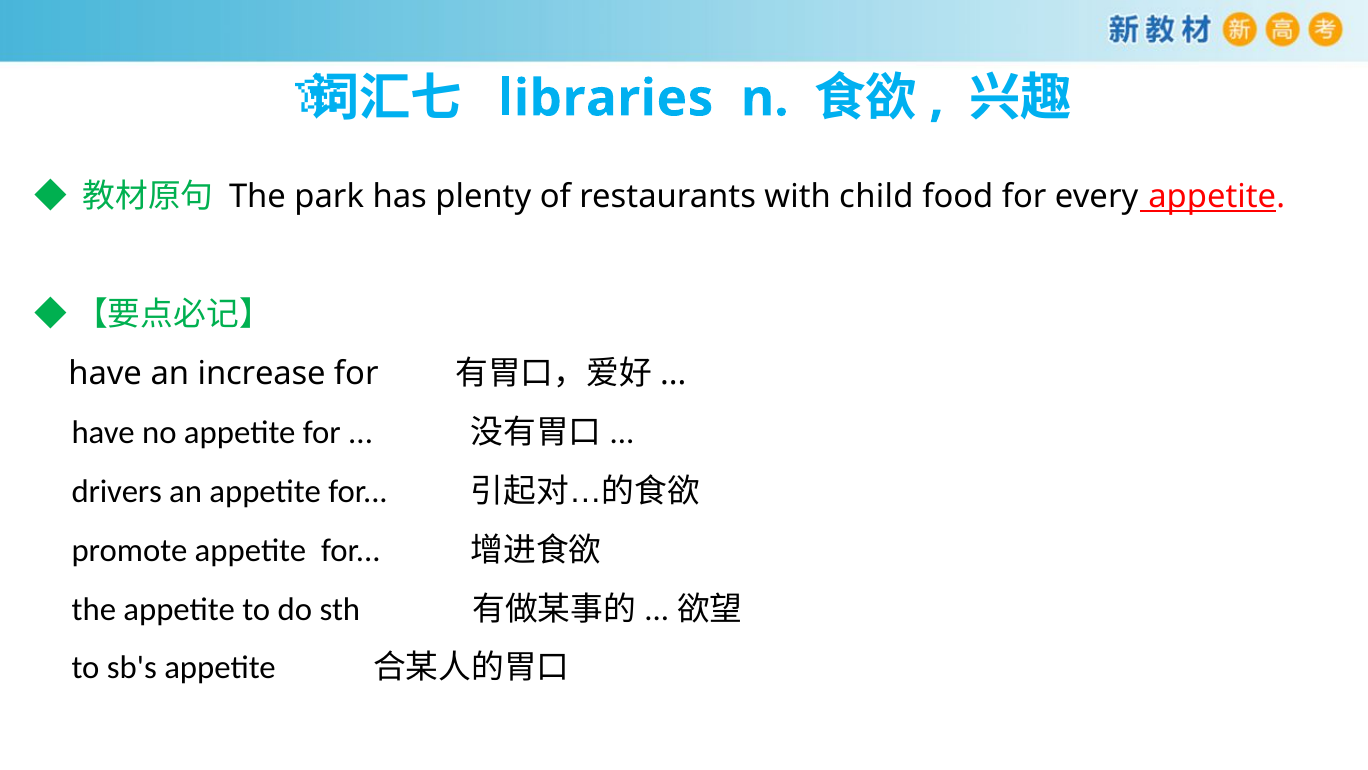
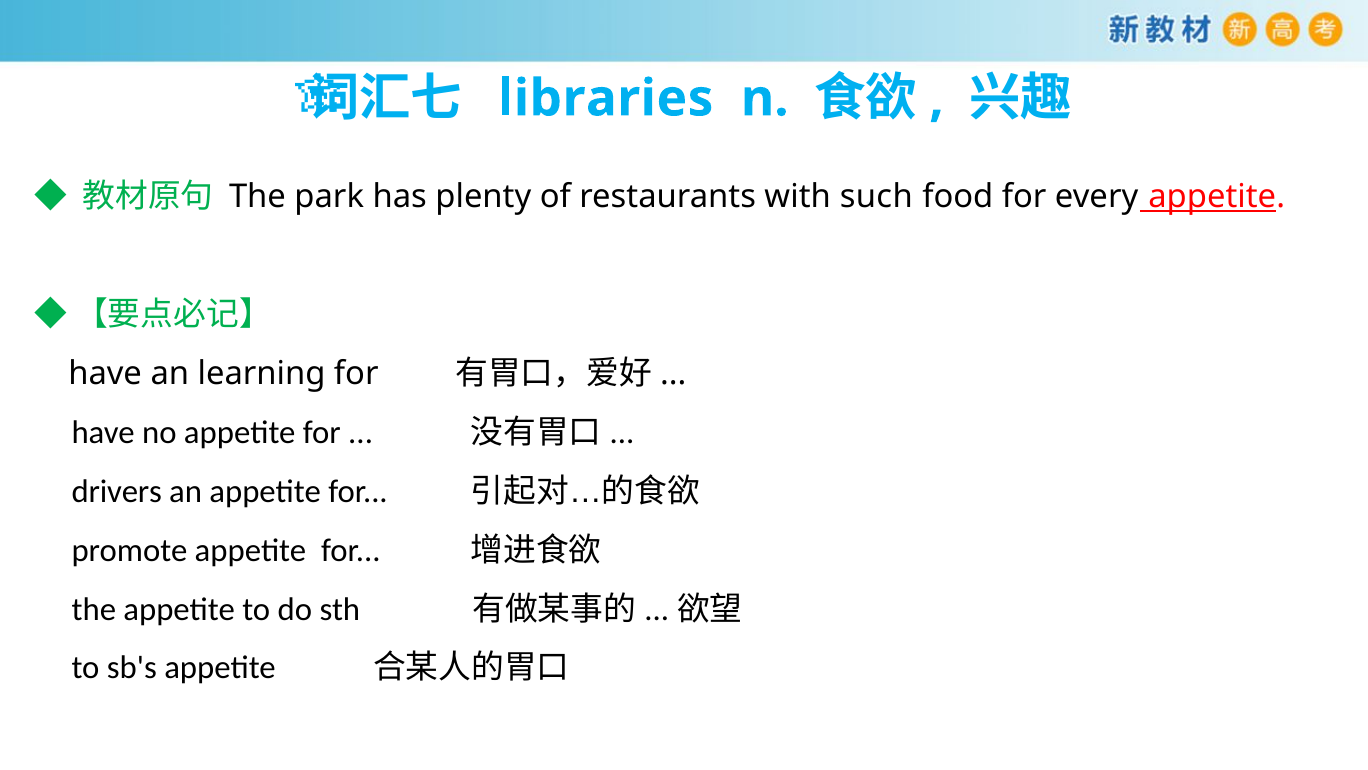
child: child -> such
increase: increase -> learning
